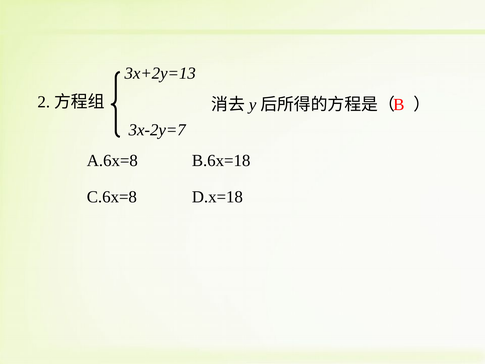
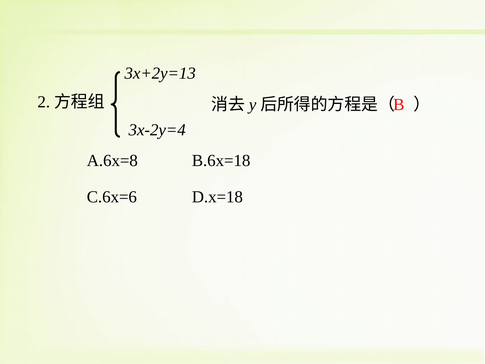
3x-2y=7: 3x-2y=7 -> 3x-2y=4
C.6x=8: C.6x=8 -> C.6x=6
